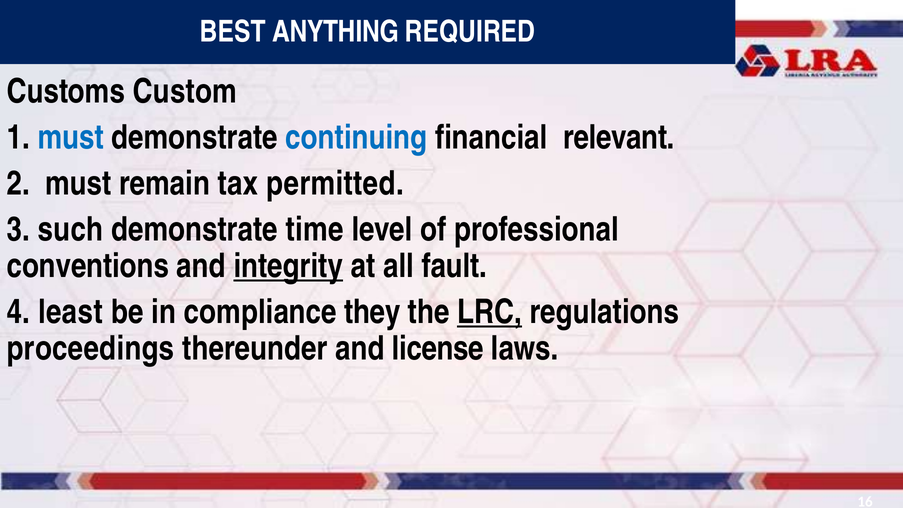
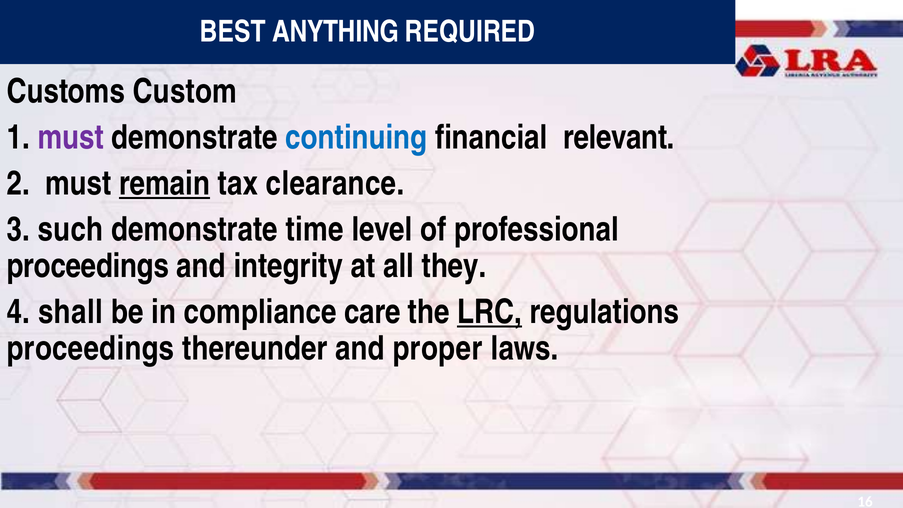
must at (71, 138) colour: blue -> purple
remain underline: none -> present
permitted: permitted -> clearance
conventions at (88, 266): conventions -> proceedings
integrity underline: present -> none
fault: fault -> they
least: least -> shall
they: they -> care
license: license -> proper
